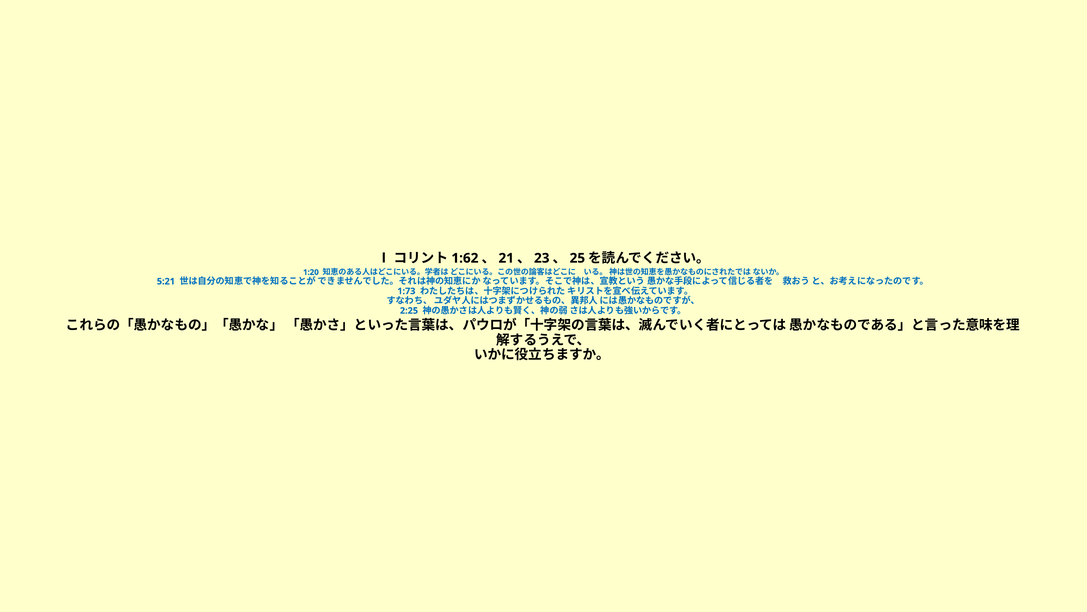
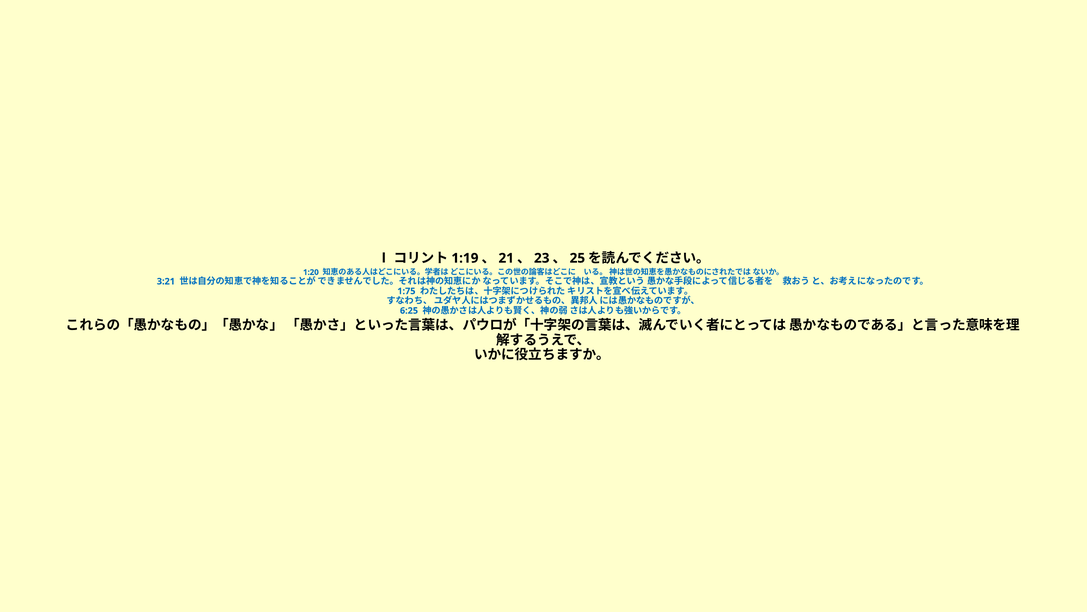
1:62: 1:62 -> 1:19
5:21: 5:21 -> 3:21
1:73: 1:73 -> 1:75
2:25: 2:25 -> 6:25
